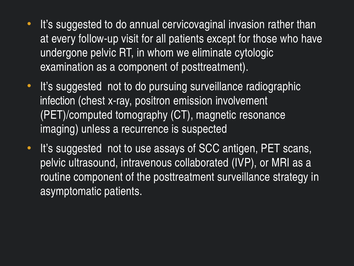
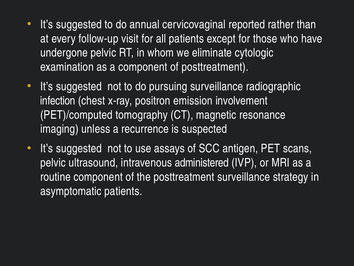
invasion: invasion -> reported
collaborated: collaborated -> administered
